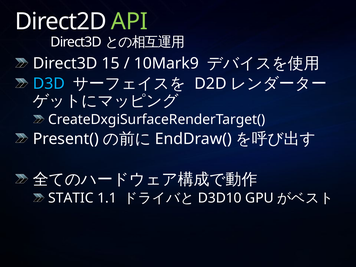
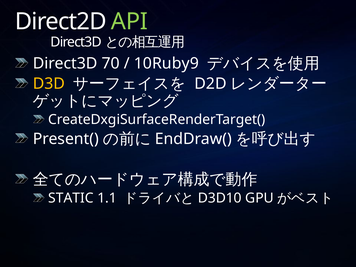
15: 15 -> 70
10Mark9: 10Mark9 -> 10Ruby9
D3D colour: light blue -> yellow
